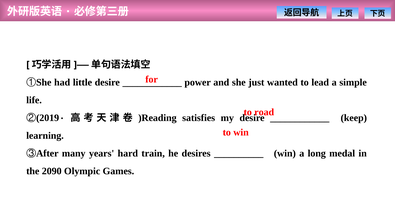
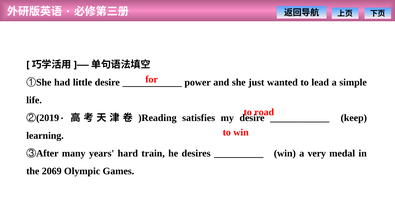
long: long -> very
2090: 2090 -> 2069
